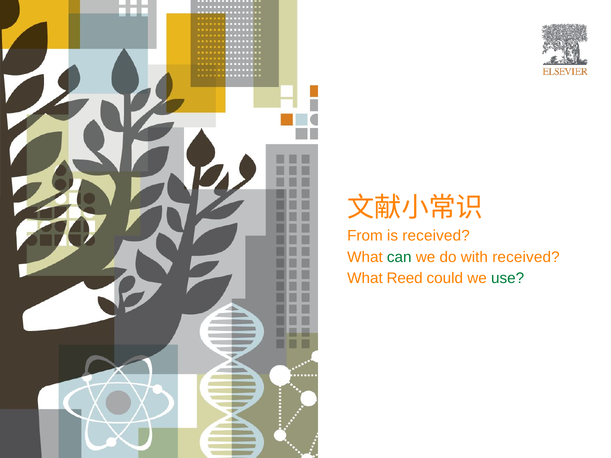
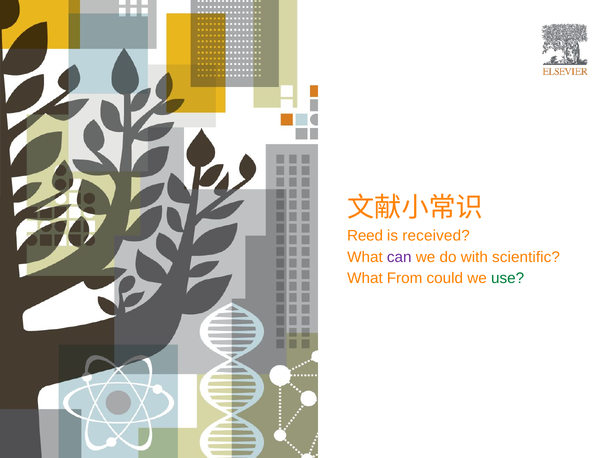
From: From -> Reed
can colour: green -> purple
with received: received -> scientific
Reed: Reed -> From
